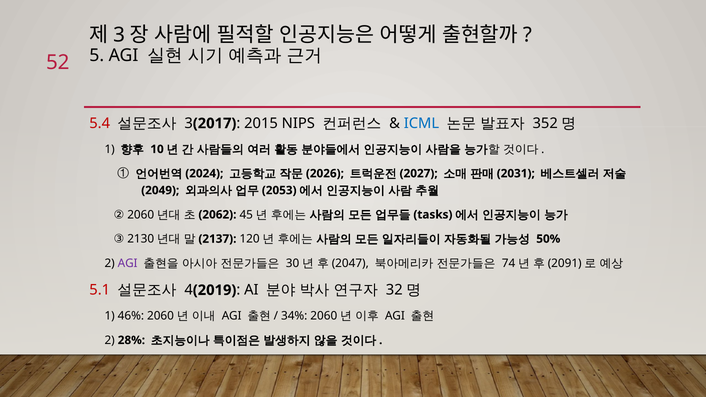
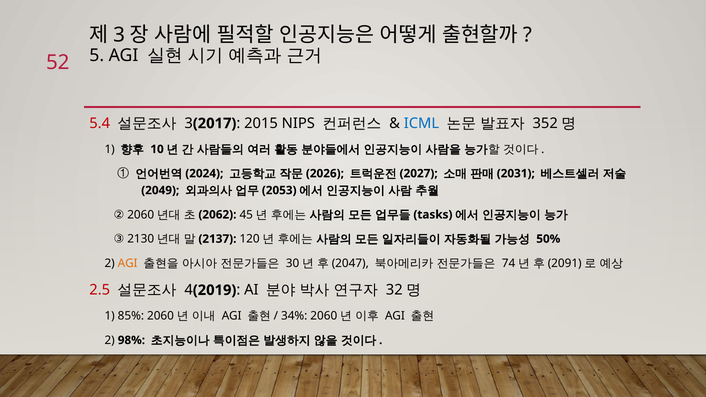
AGI at (128, 263) colour: purple -> orange
5.1: 5.1 -> 2.5
46%: 46% -> 85%
28%: 28% -> 98%
